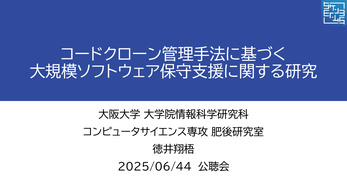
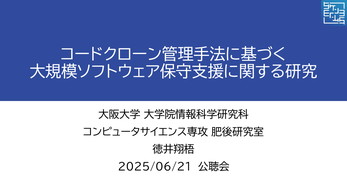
2025/06/44: 2025/06/44 -> 2025/06/21
